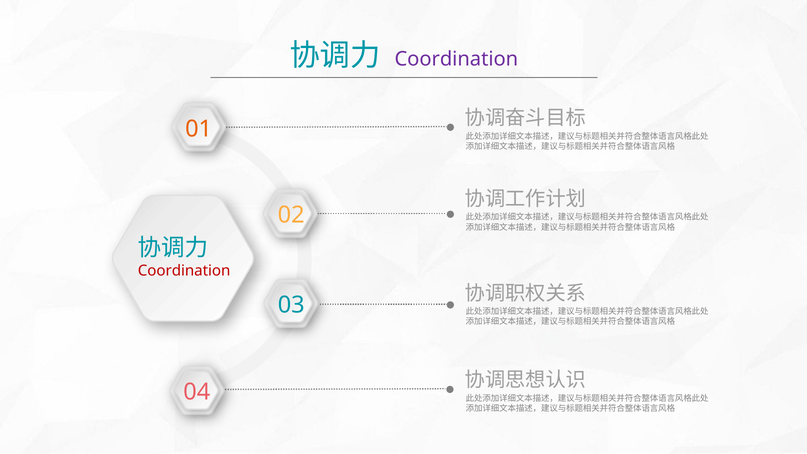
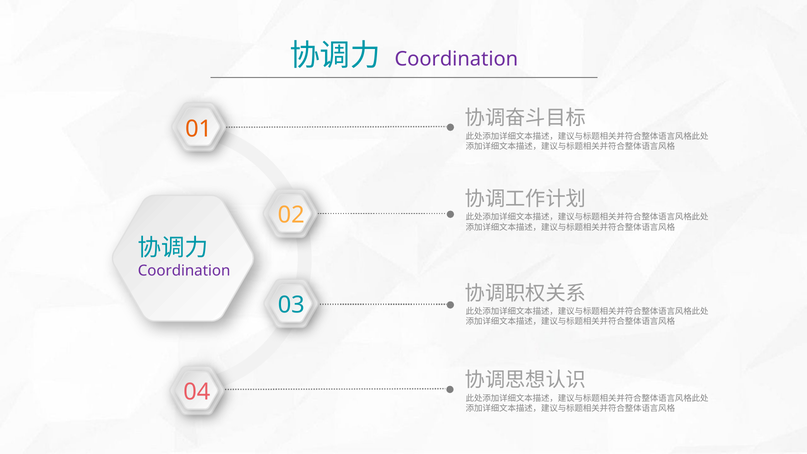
Coordination at (184, 271) colour: red -> purple
